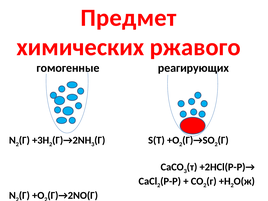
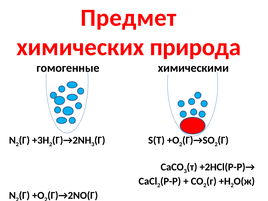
ржавого: ржавого -> природа
реагирующих: реагирующих -> химическими
